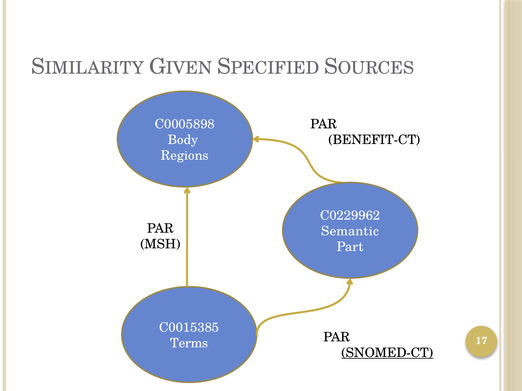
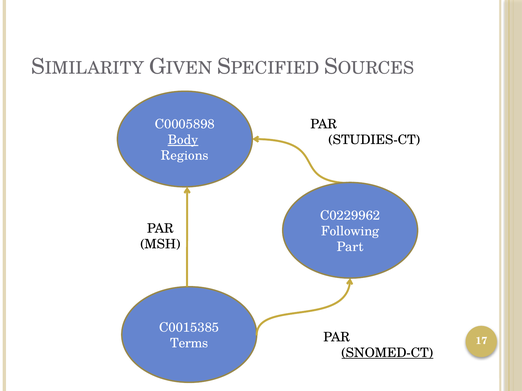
BENEFIT-CT: BENEFIT-CT -> STUDIES-CT
Body underline: none -> present
Semantic: Semantic -> Following
